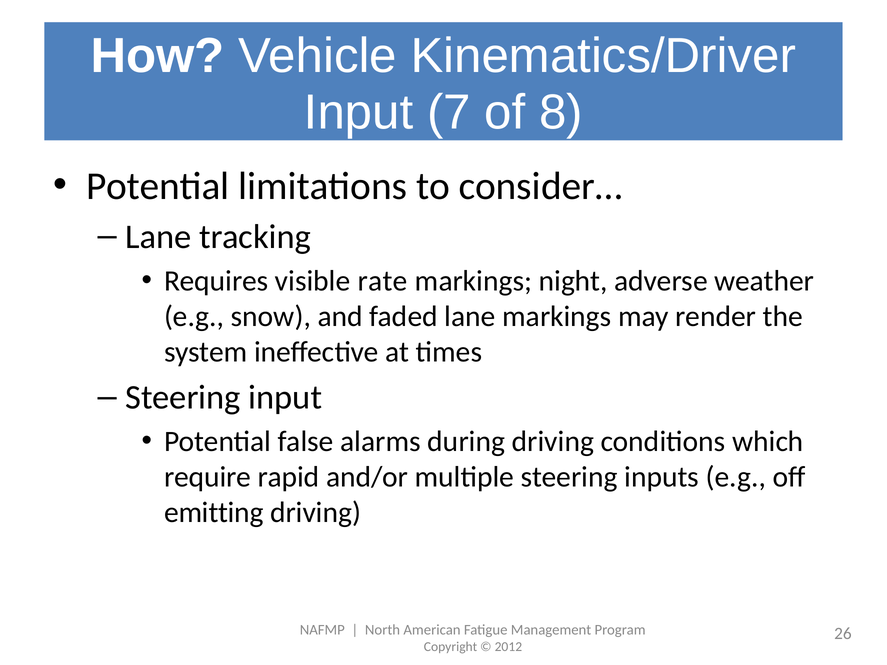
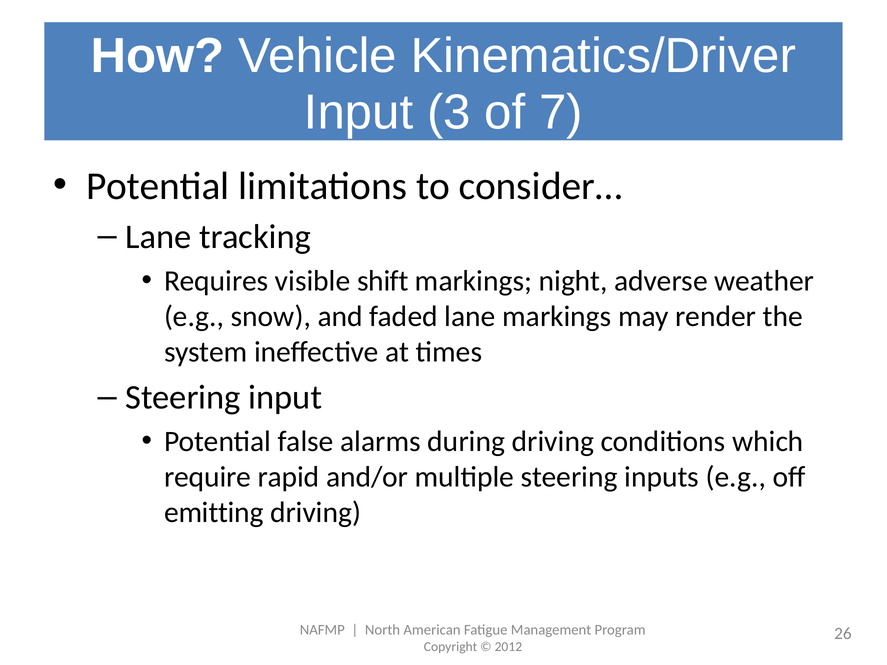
7: 7 -> 3
8: 8 -> 7
rate: rate -> shift
